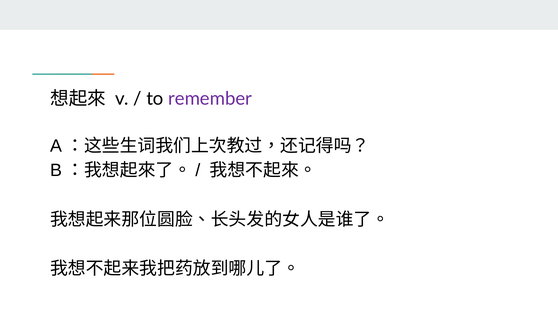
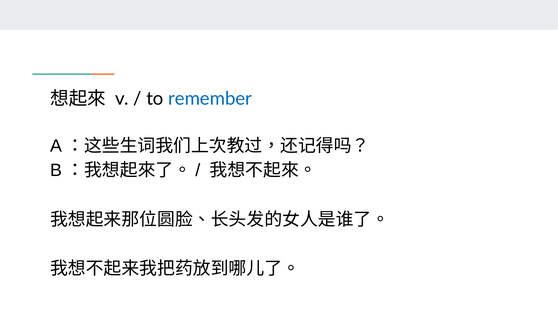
remember colour: purple -> blue
